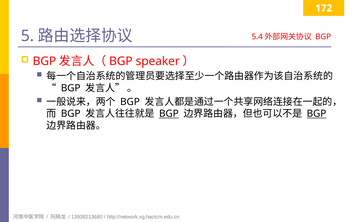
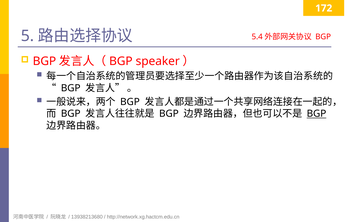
BGP at (169, 114) underline: present -> none
